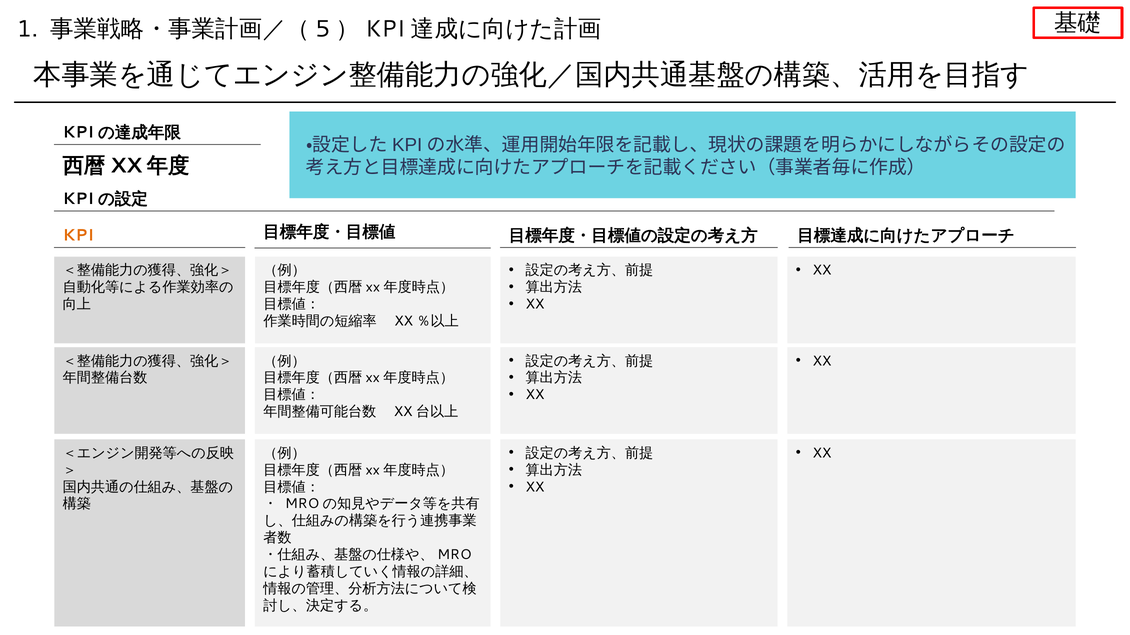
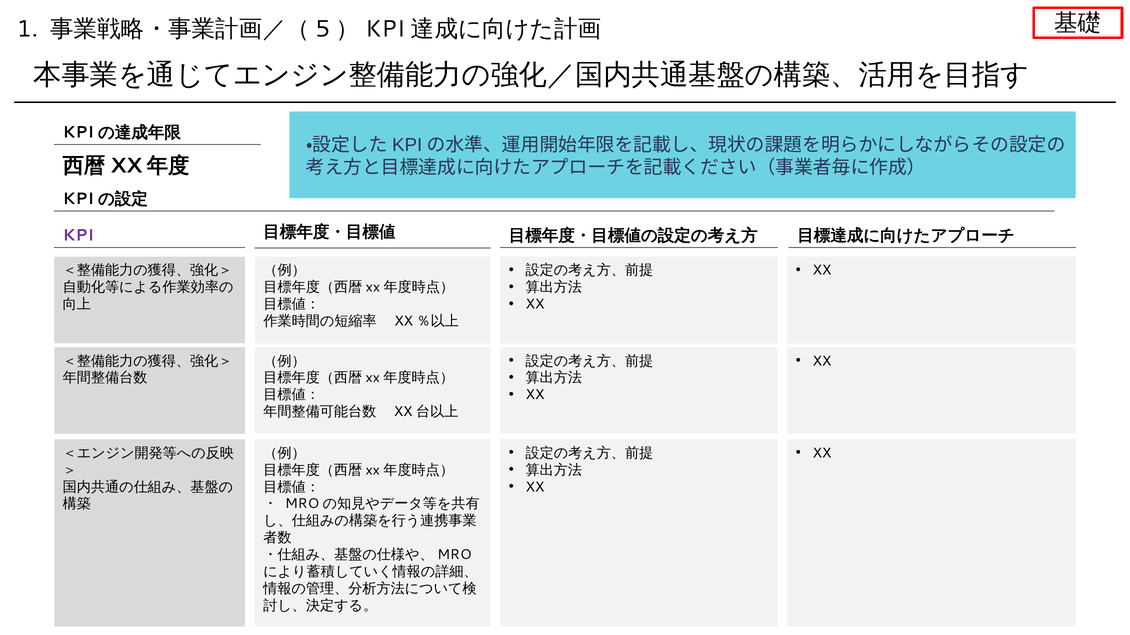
KPI colour: orange -> purple
